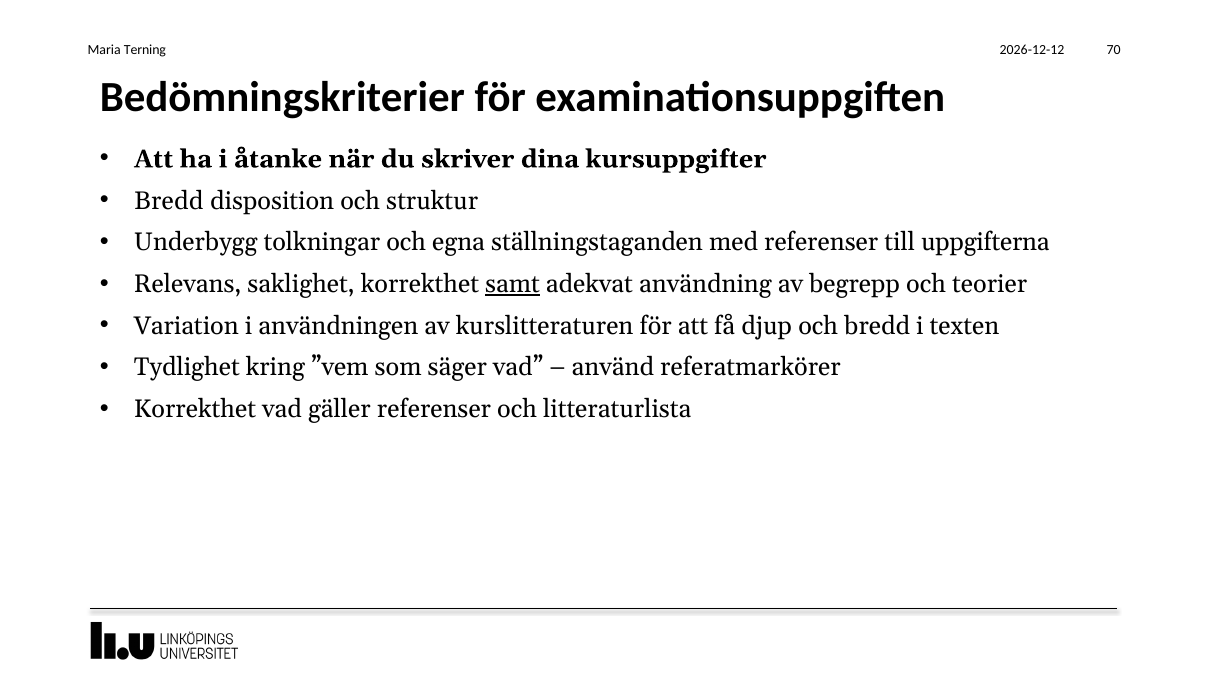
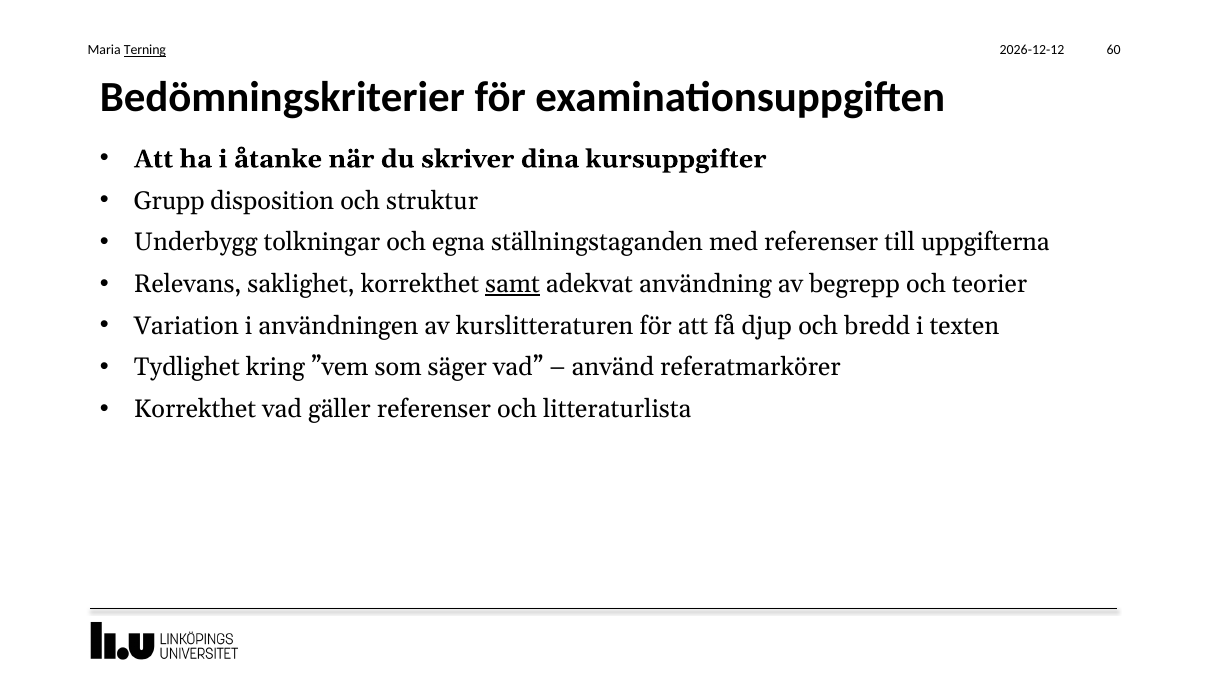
70: 70 -> 60
Terning underline: none -> present
Bredd at (169, 201): Bredd -> Grupp
